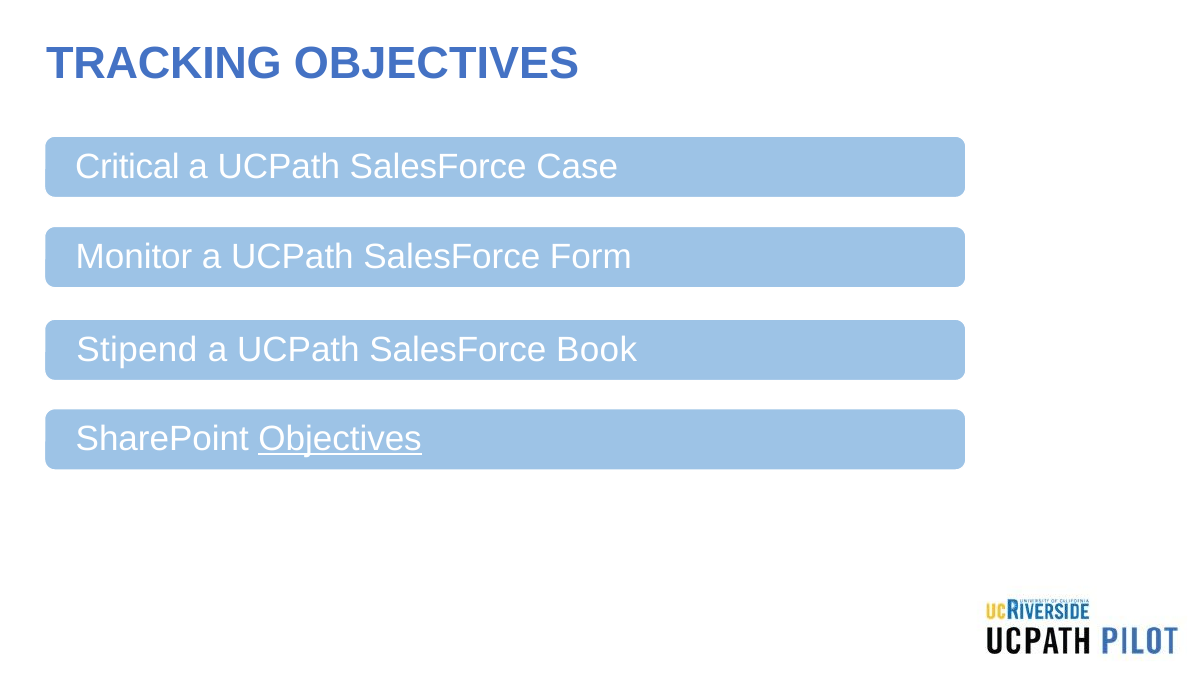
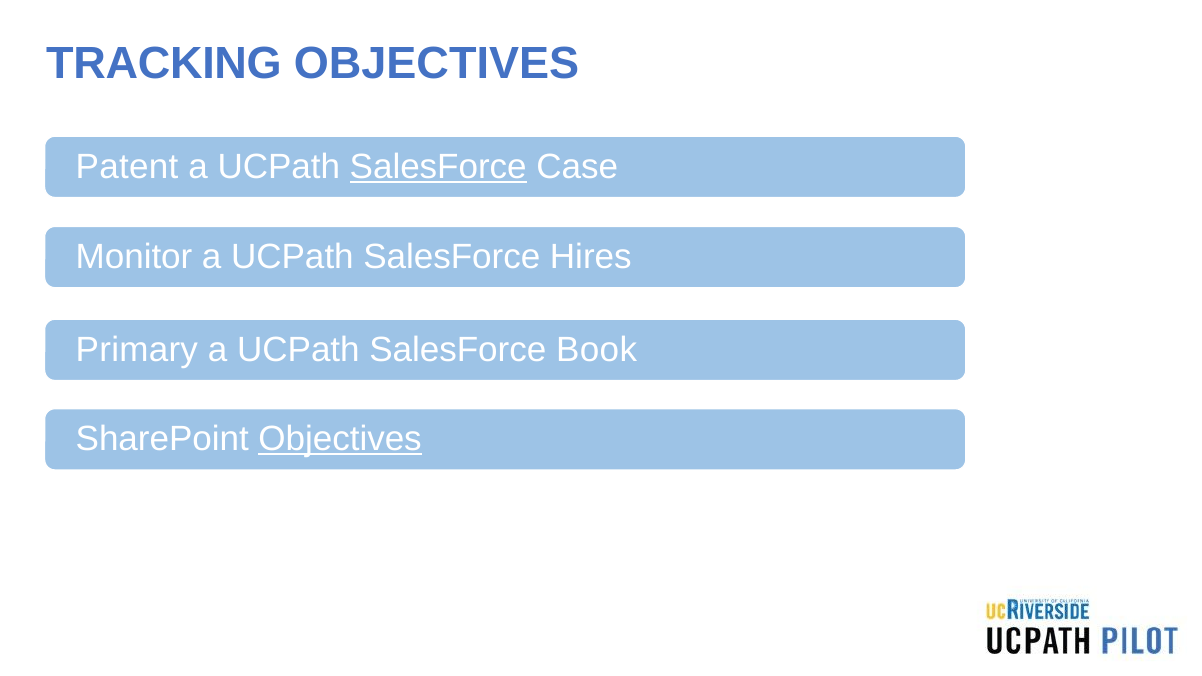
Critical: Critical -> Patent
SalesForce at (438, 167) underline: none -> present
Form: Form -> Hires
Stipend: Stipend -> Primary
